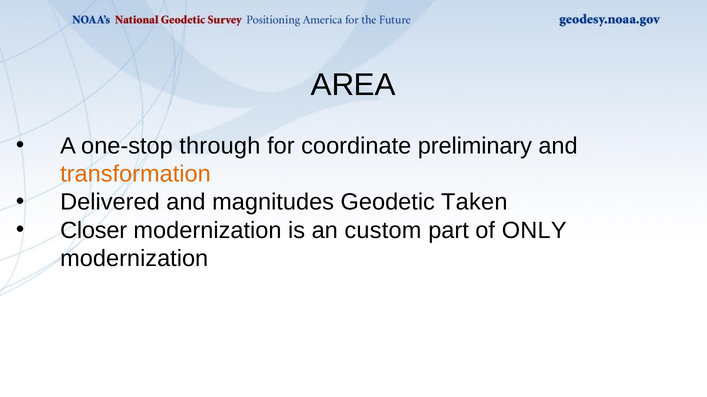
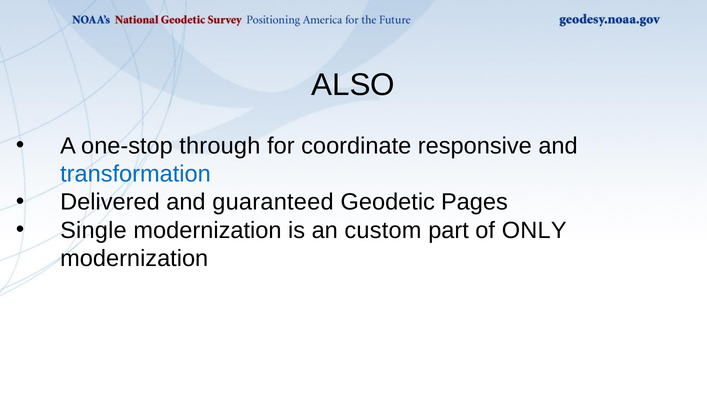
AREA: AREA -> ALSO
preliminary: preliminary -> responsive
transformation colour: orange -> blue
magnitudes: magnitudes -> guaranteed
Taken: Taken -> Pages
Closer: Closer -> Single
